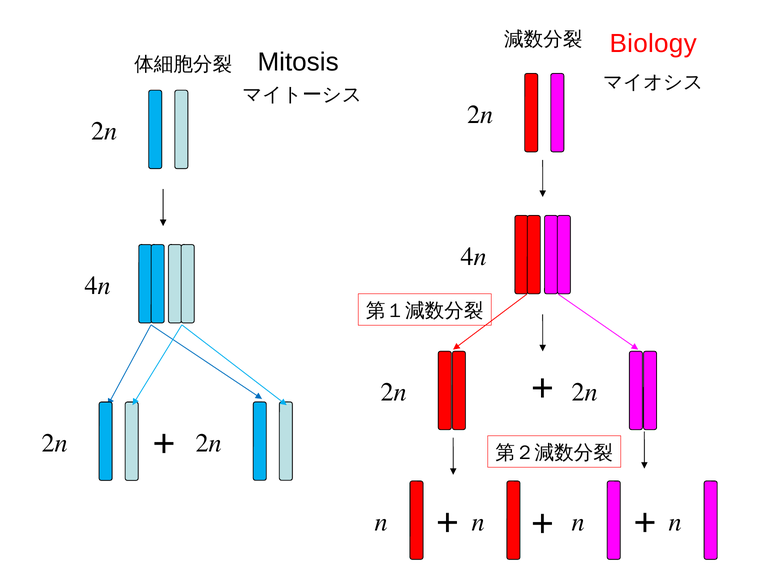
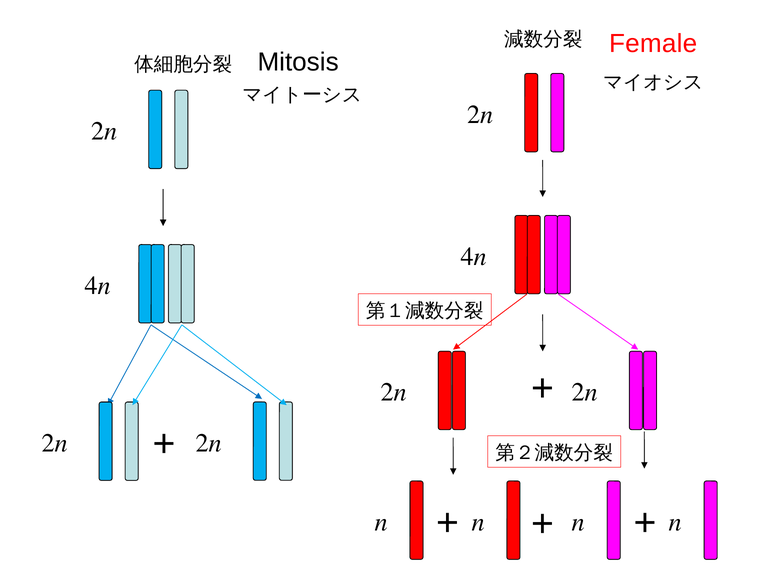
Biology: Biology -> Female
